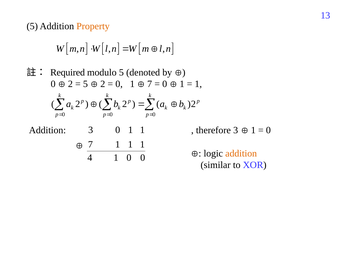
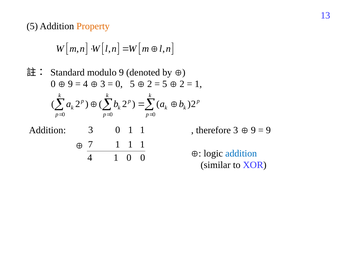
Required: Required -> Standard
modulo 5: 5 -> 9
2 at (70, 84): 2 -> 9
5 at (85, 84): 5 -> 4
2 at (103, 84): 2 -> 3
1 at (132, 84): 1 -> 5
7 at (150, 84): 7 -> 2
0 at (165, 84): 0 -> 5
1 at (182, 84): 1 -> 2
1 at (253, 130): 1 -> 9
0 at (268, 130): 0 -> 9
addition at (241, 154) colour: orange -> blue
